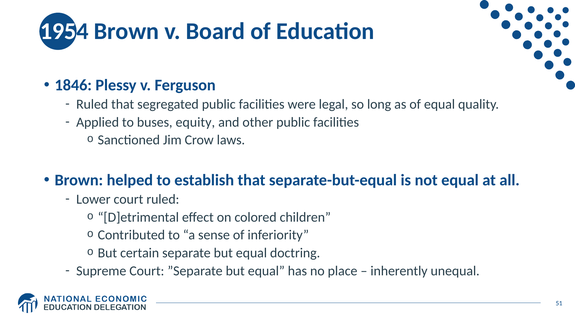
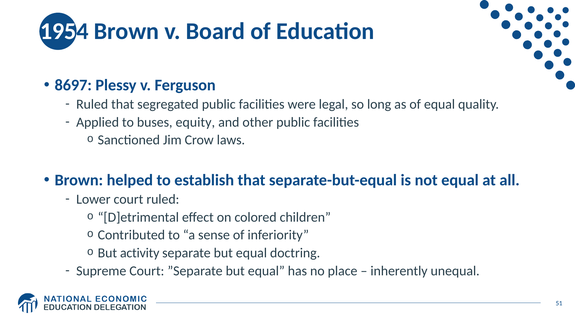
1846: 1846 -> 8697
certain: certain -> activity
